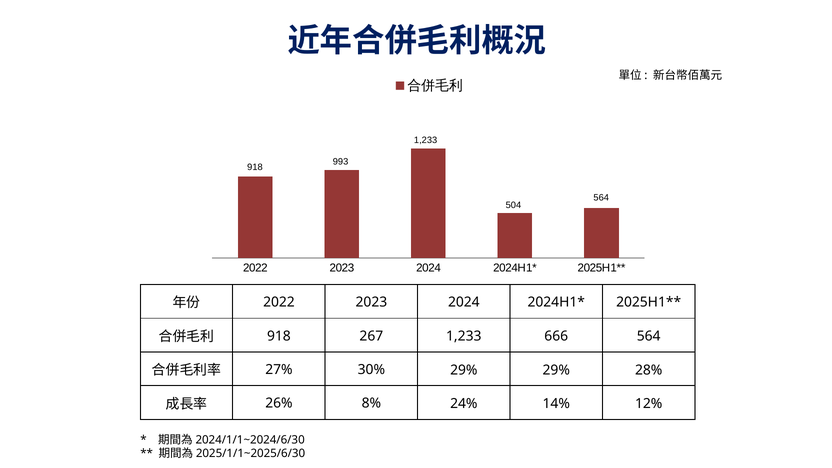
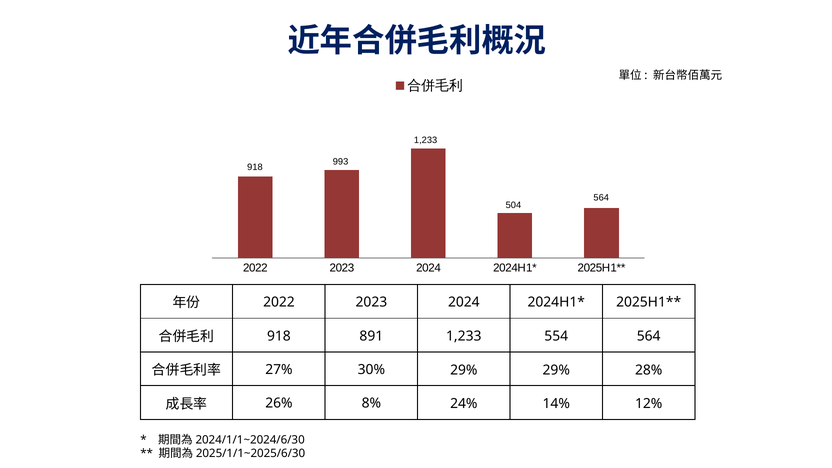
267: 267 -> 891
666: 666 -> 554
